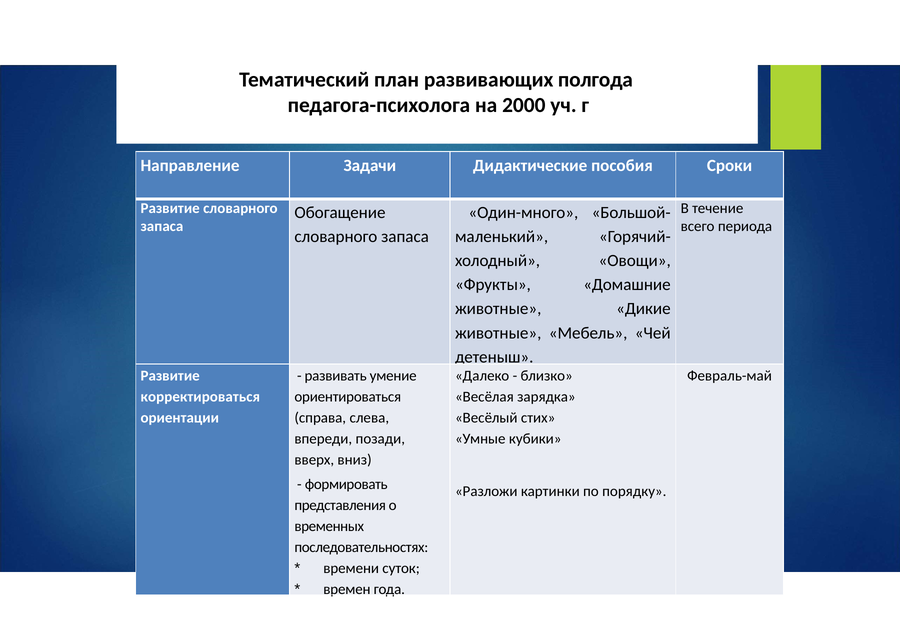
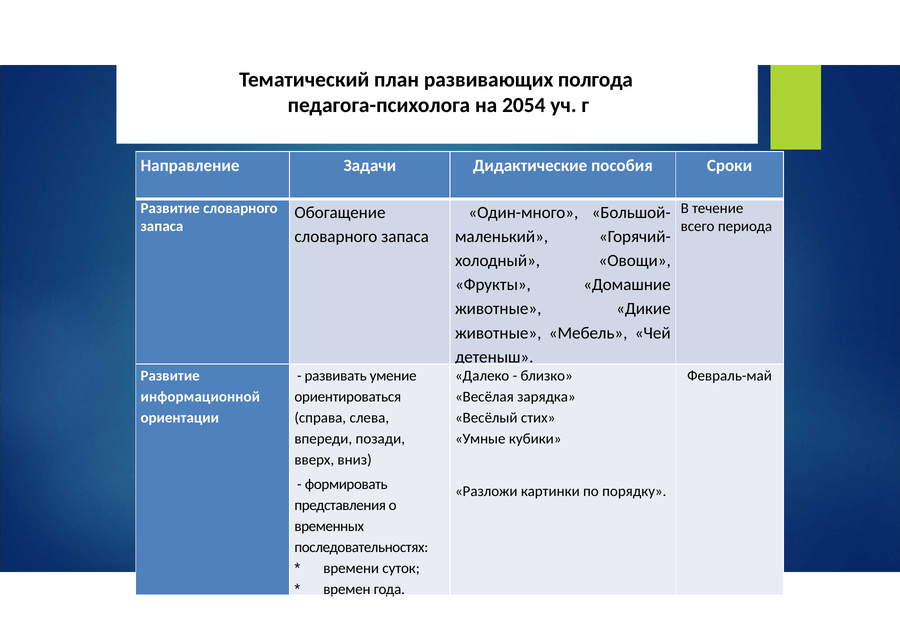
2000: 2000 -> 2054
корректироваться: корректироваться -> информационной
